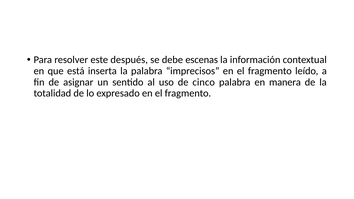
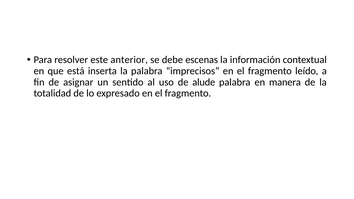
después: después -> anterior
cinco: cinco -> alude
